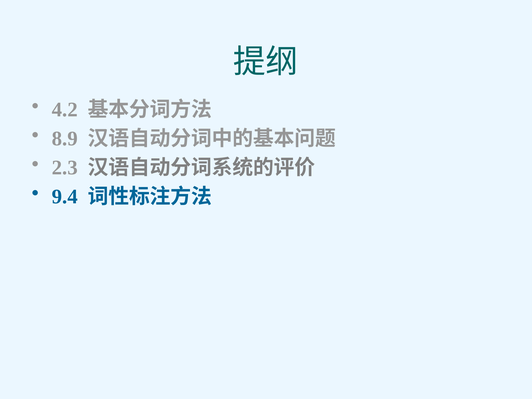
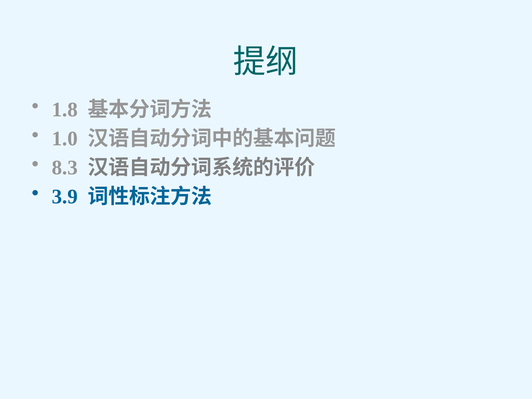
4.2: 4.2 -> 1.8
8.9: 8.9 -> 1.0
2.3: 2.3 -> 8.3
9.4: 9.4 -> 3.9
